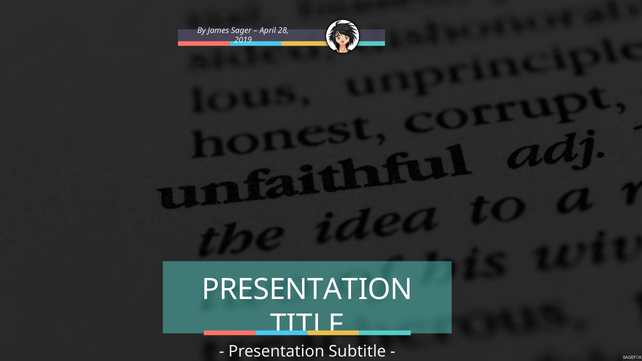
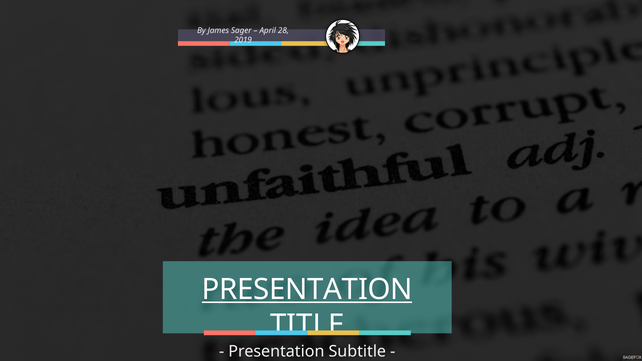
PRESENTATION at (307, 290) underline: none -> present
